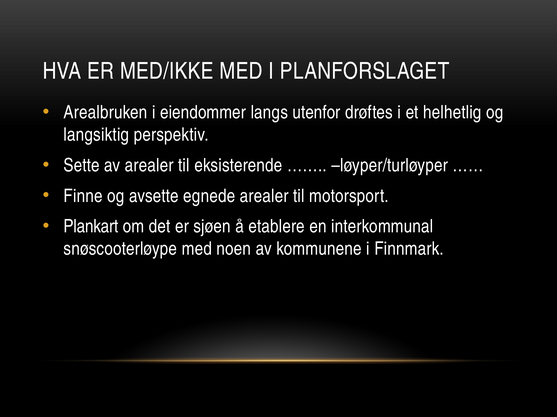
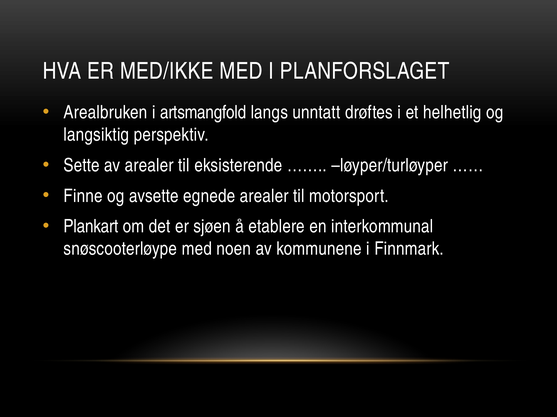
eiendommer: eiendommer -> artsmangfold
utenfor: utenfor -> unntatt
